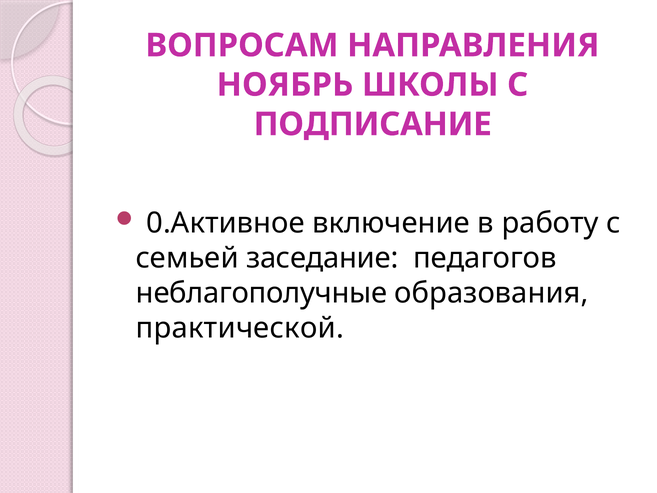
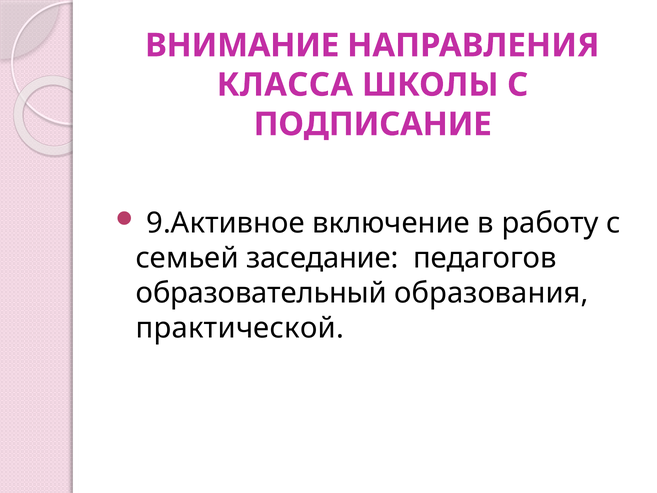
ВОПРОСАМ: ВОПРОСАМ -> ВНИМАНИЕ
НОЯБРЬ: НОЯБРЬ -> КЛАССА
0.Активное: 0.Активное -> 9.Активное
неблагополучные: неблагополучные -> образовательный
